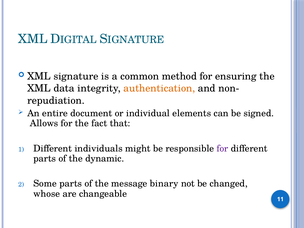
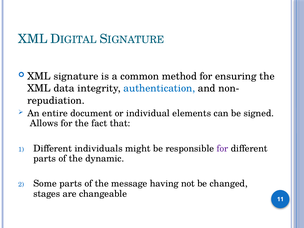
authentication colour: orange -> blue
binary: binary -> having
whose: whose -> stages
